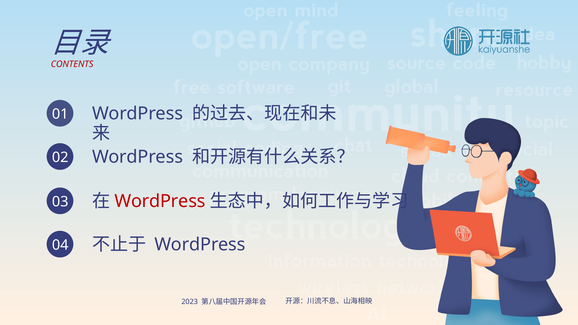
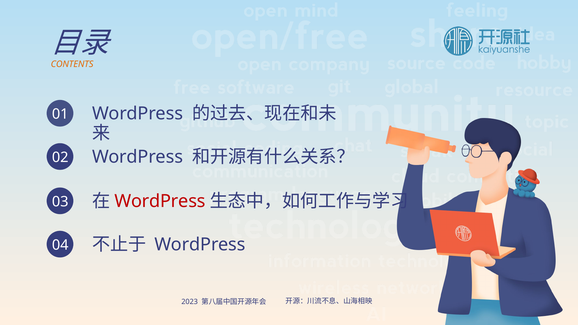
CONTENTS colour: red -> orange
